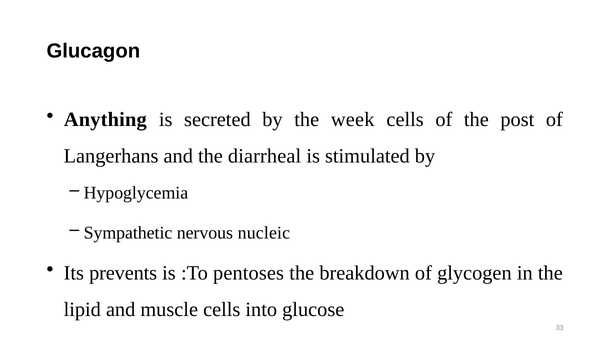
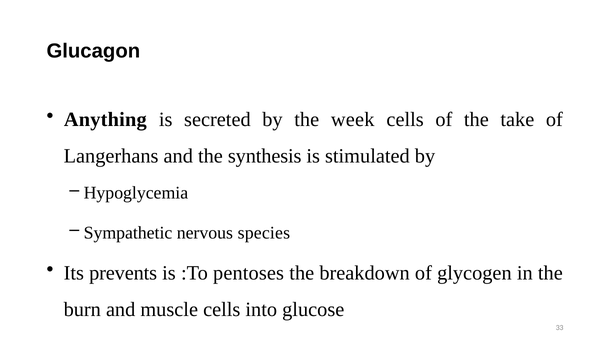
post: post -> take
diarrheal: diarrheal -> synthesis
nucleic: nucleic -> species
lipid: lipid -> burn
